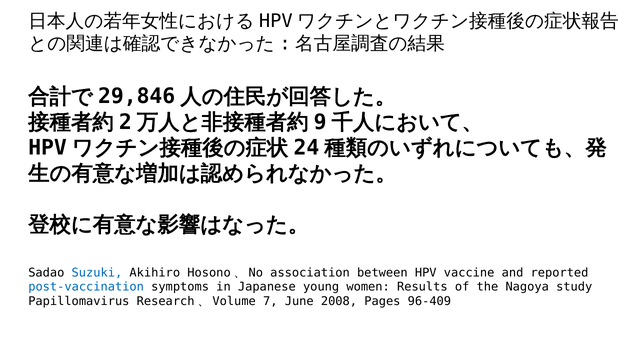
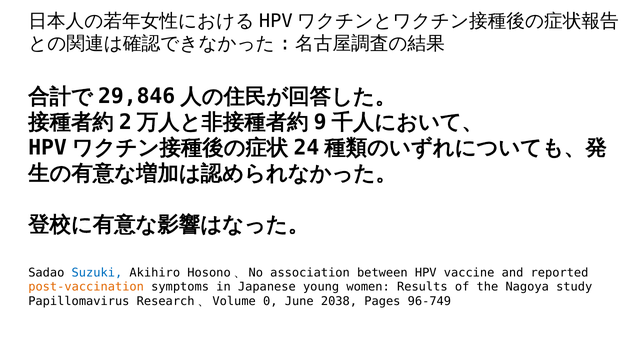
post-vaccination colour: blue -> orange
7: 7 -> 0
2008: 2008 -> 2038
96-409: 96-409 -> 96-749
